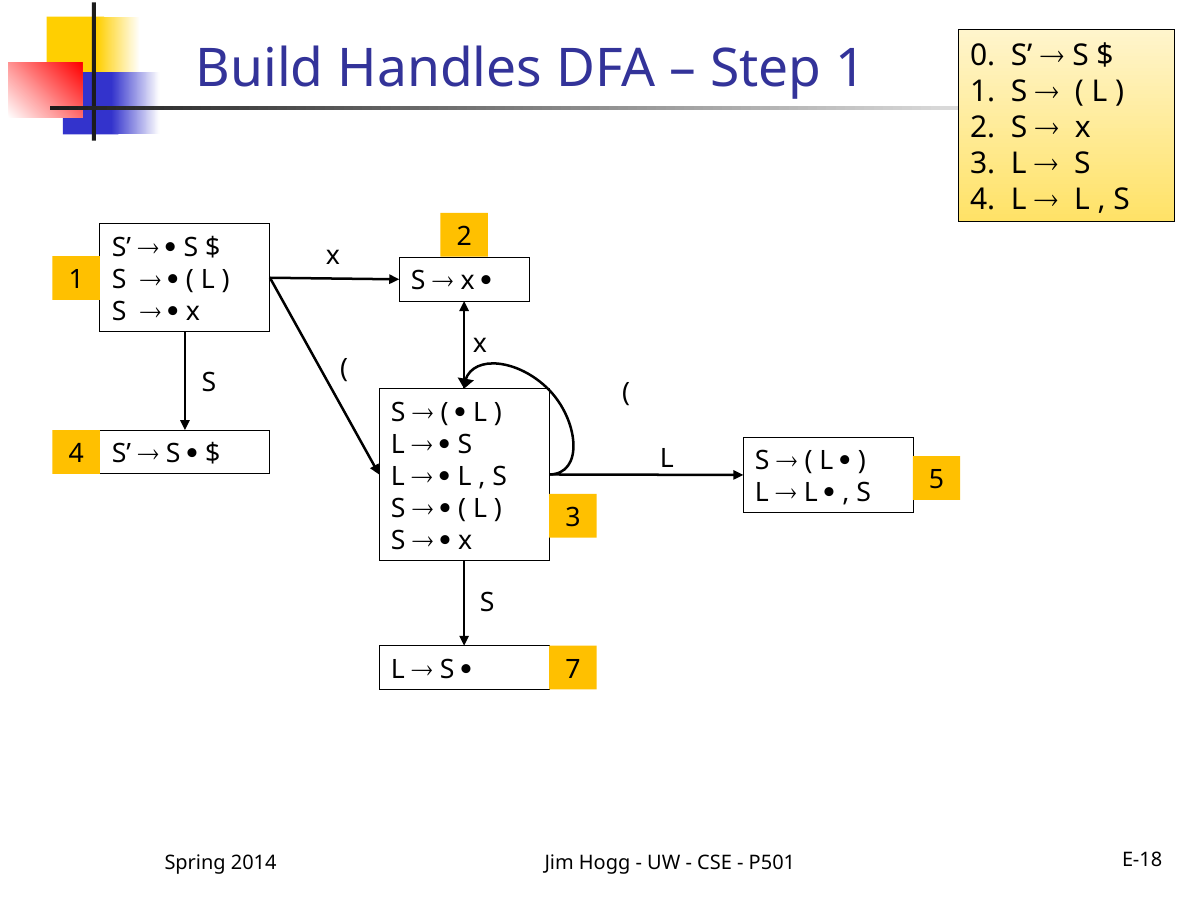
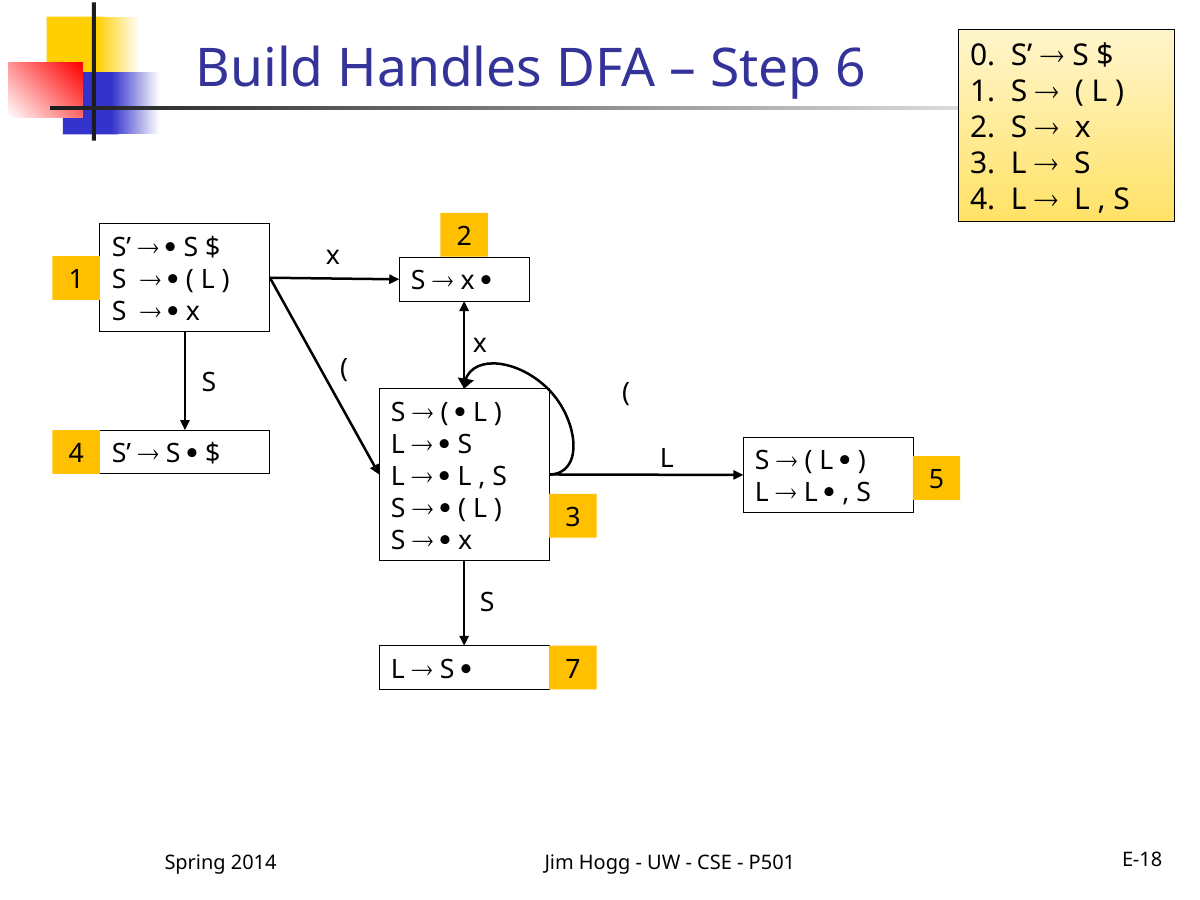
Step 1: 1 -> 6
